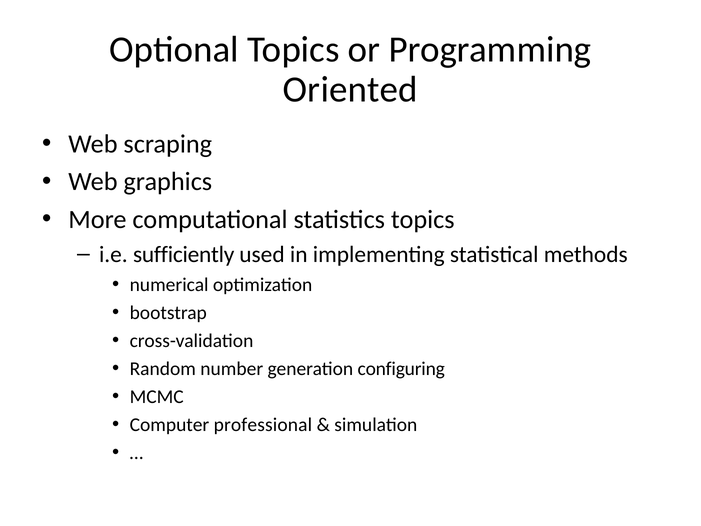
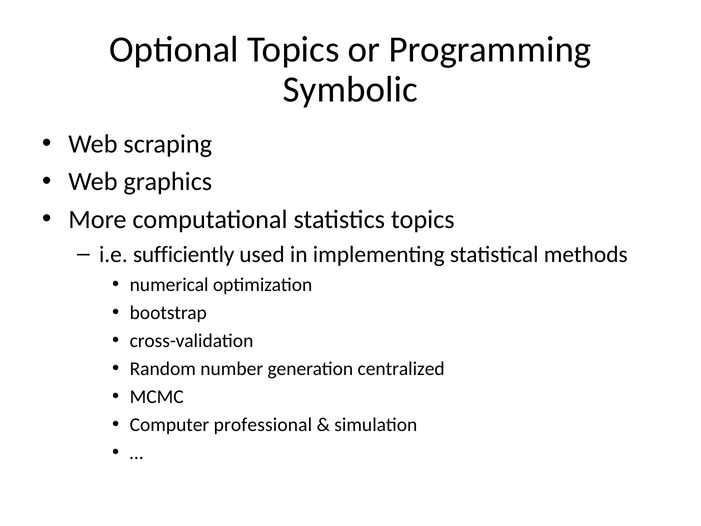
Oriented: Oriented -> Symbolic
configuring: configuring -> centralized
